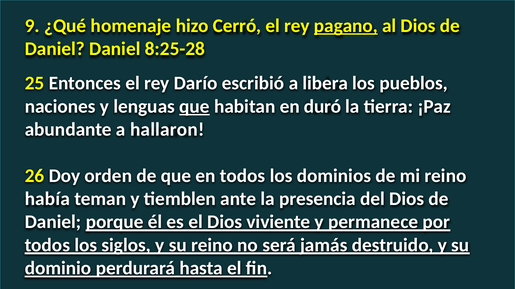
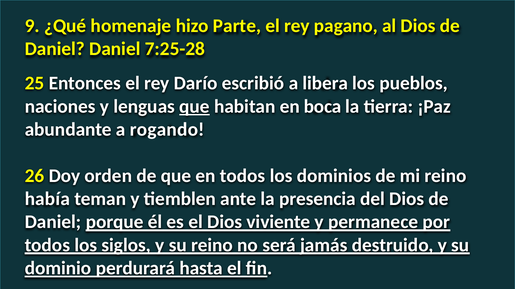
Cerró: Cerró -> Parte
pagano underline: present -> none
8:25-28: 8:25-28 -> 7:25-28
duró: duró -> boca
hallaron: hallaron -> rogando
